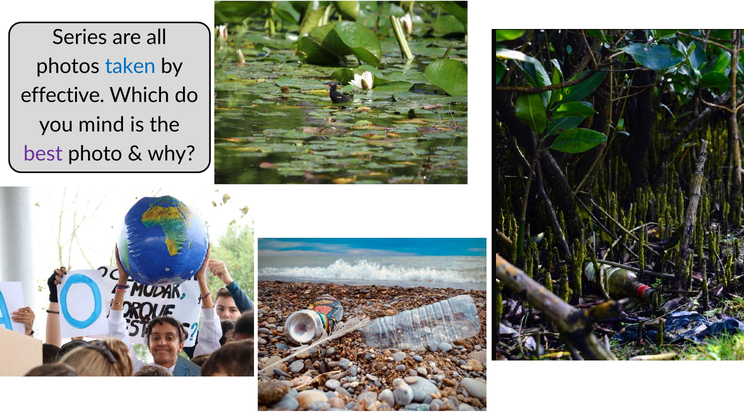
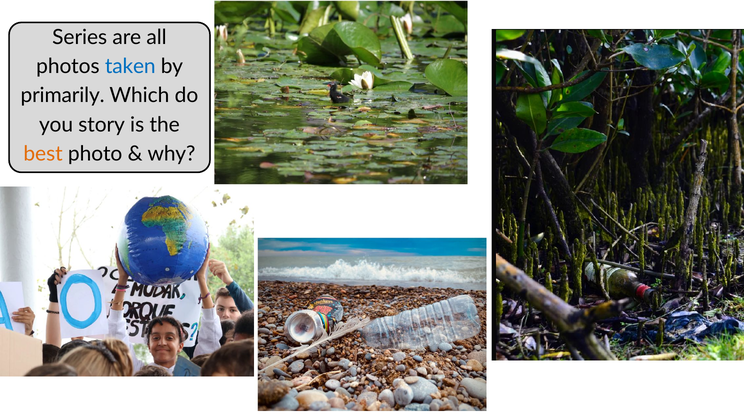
effective: effective -> primarily
mind: mind -> story
best colour: purple -> orange
